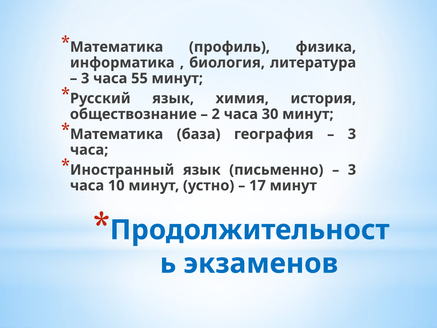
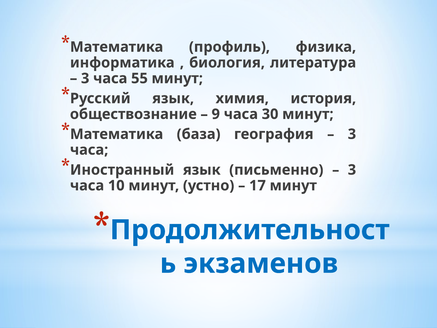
2: 2 -> 9
